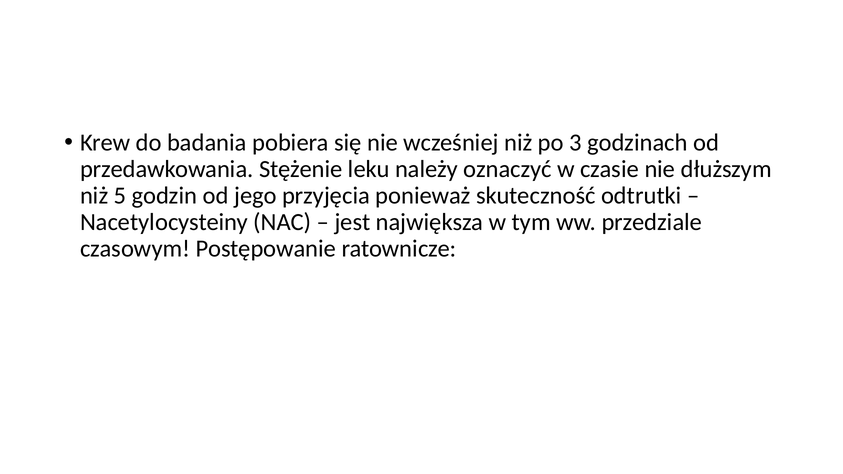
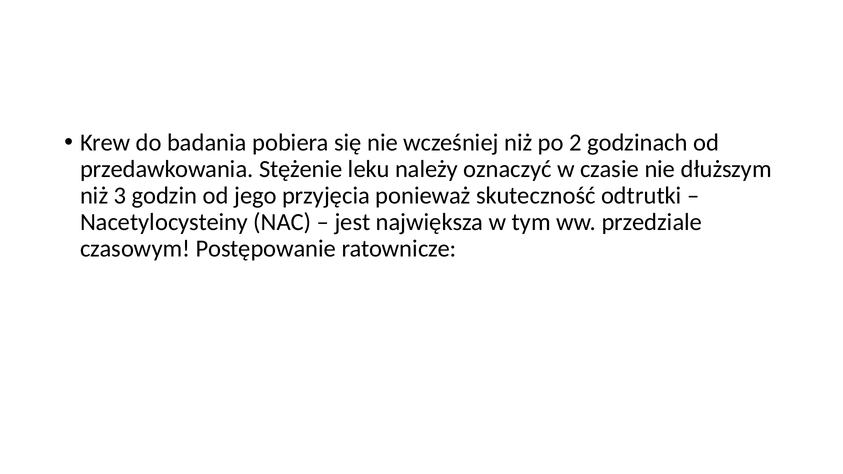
3: 3 -> 2
5: 5 -> 3
